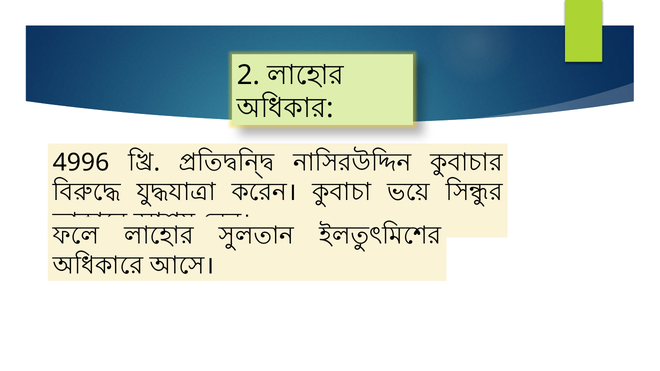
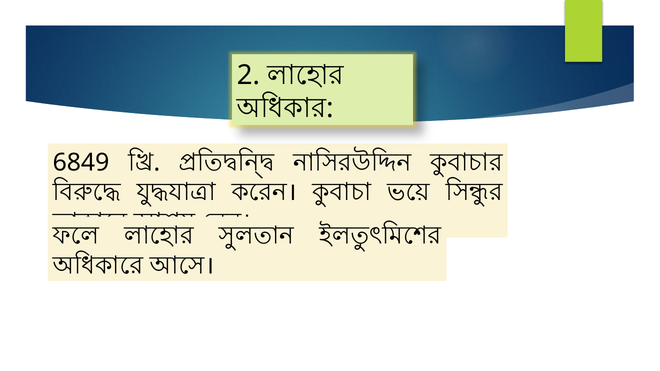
4996: 4996 -> 6849
